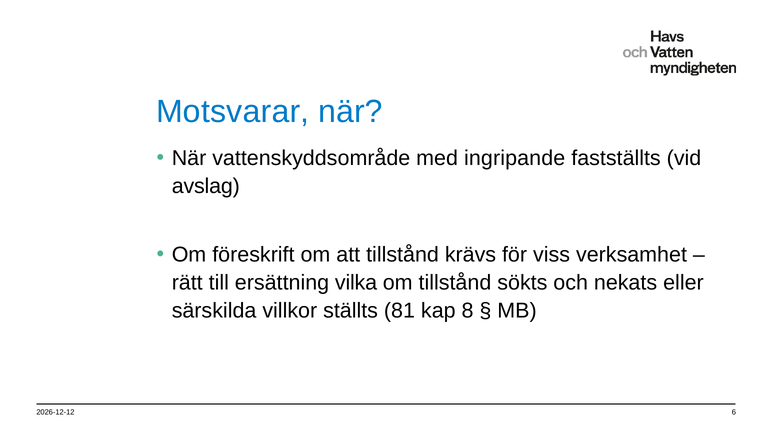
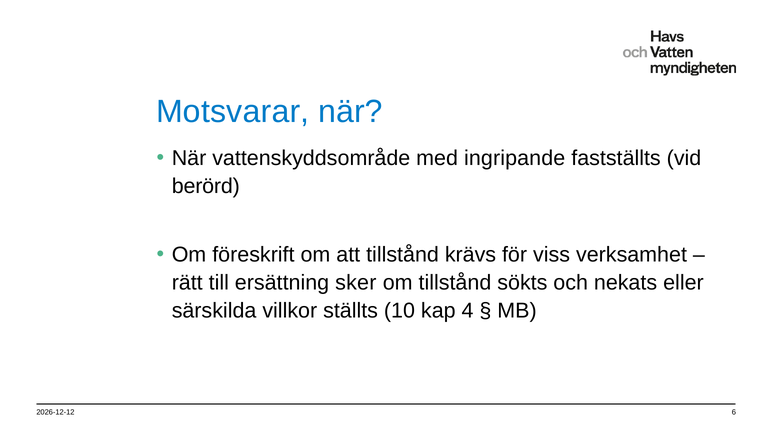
avslag: avslag -> berörd
vilka: vilka -> sker
81: 81 -> 10
8: 8 -> 4
